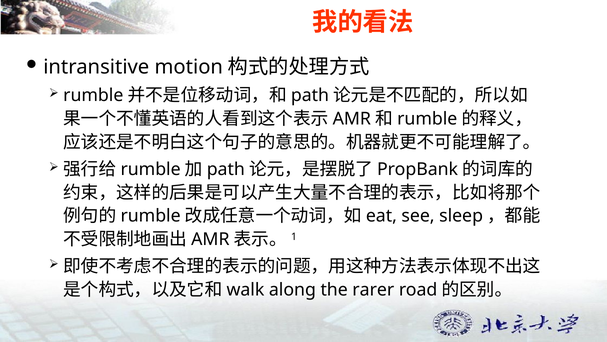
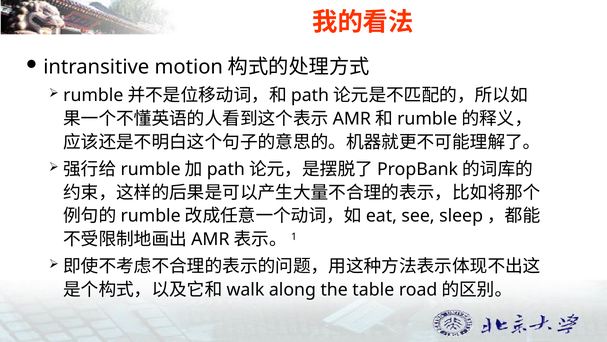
rarer: rarer -> table
